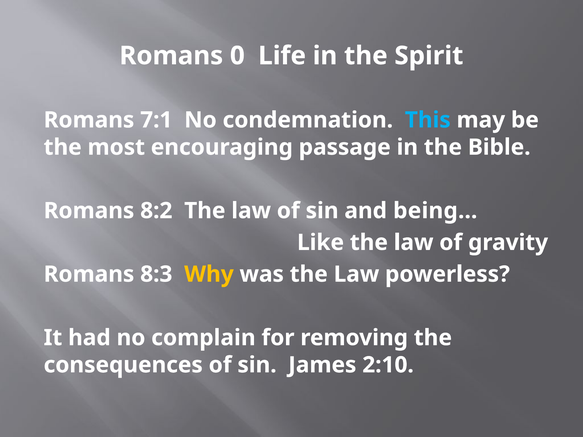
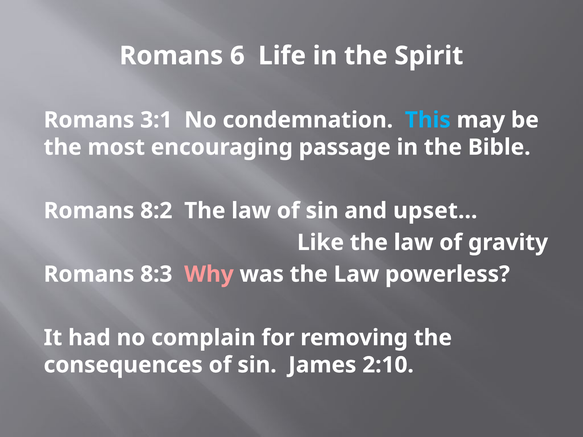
0: 0 -> 6
7:1: 7:1 -> 3:1
being…: being… -> upset…
Why colour: yellow -> pink
